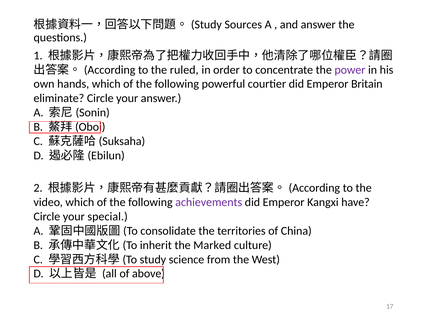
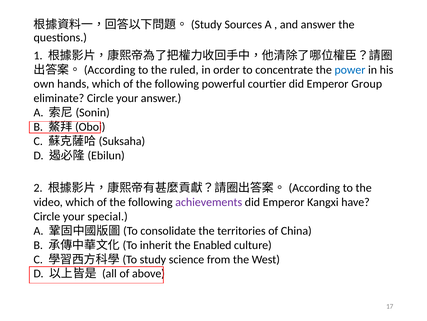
power colour: purple -> blue
Britain: Britain -> Group
Marked: Marked -> Enabled
